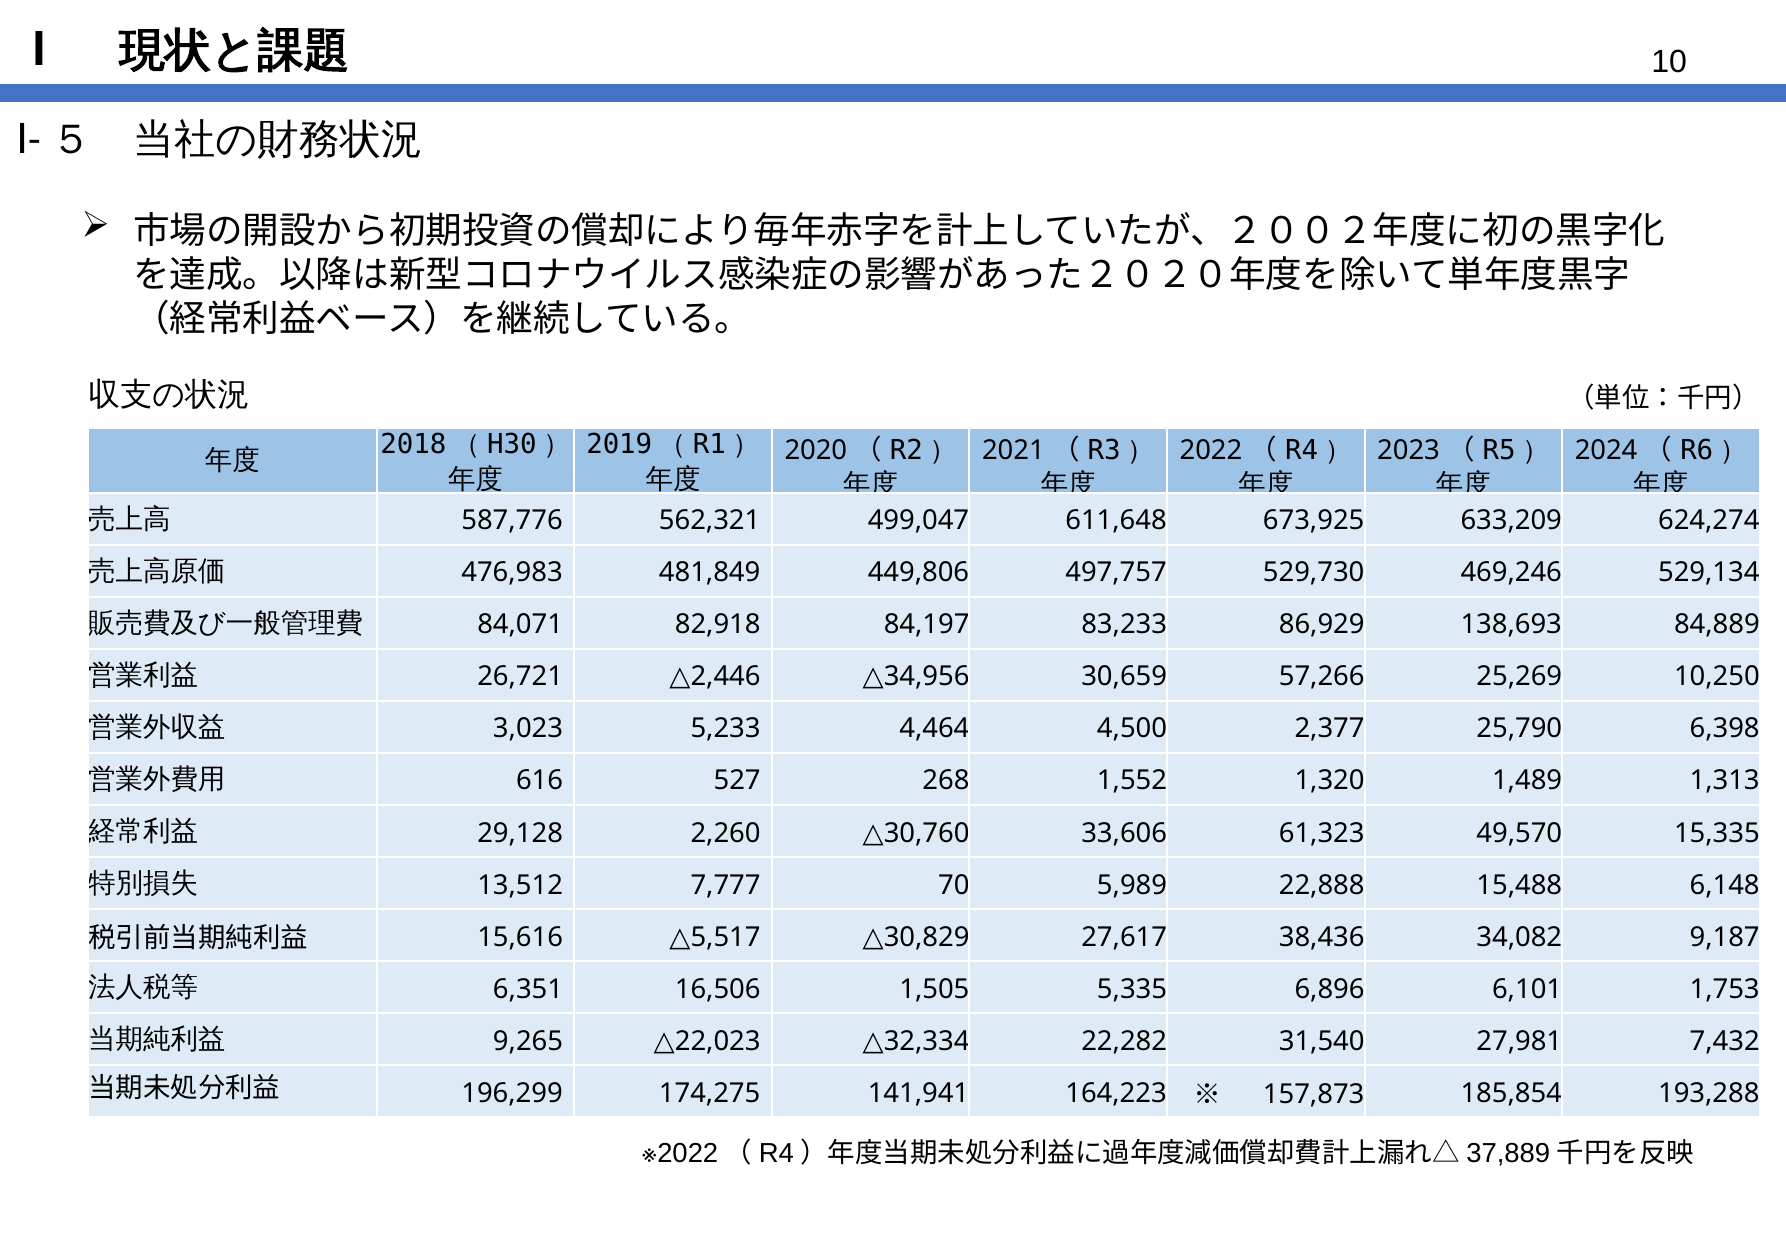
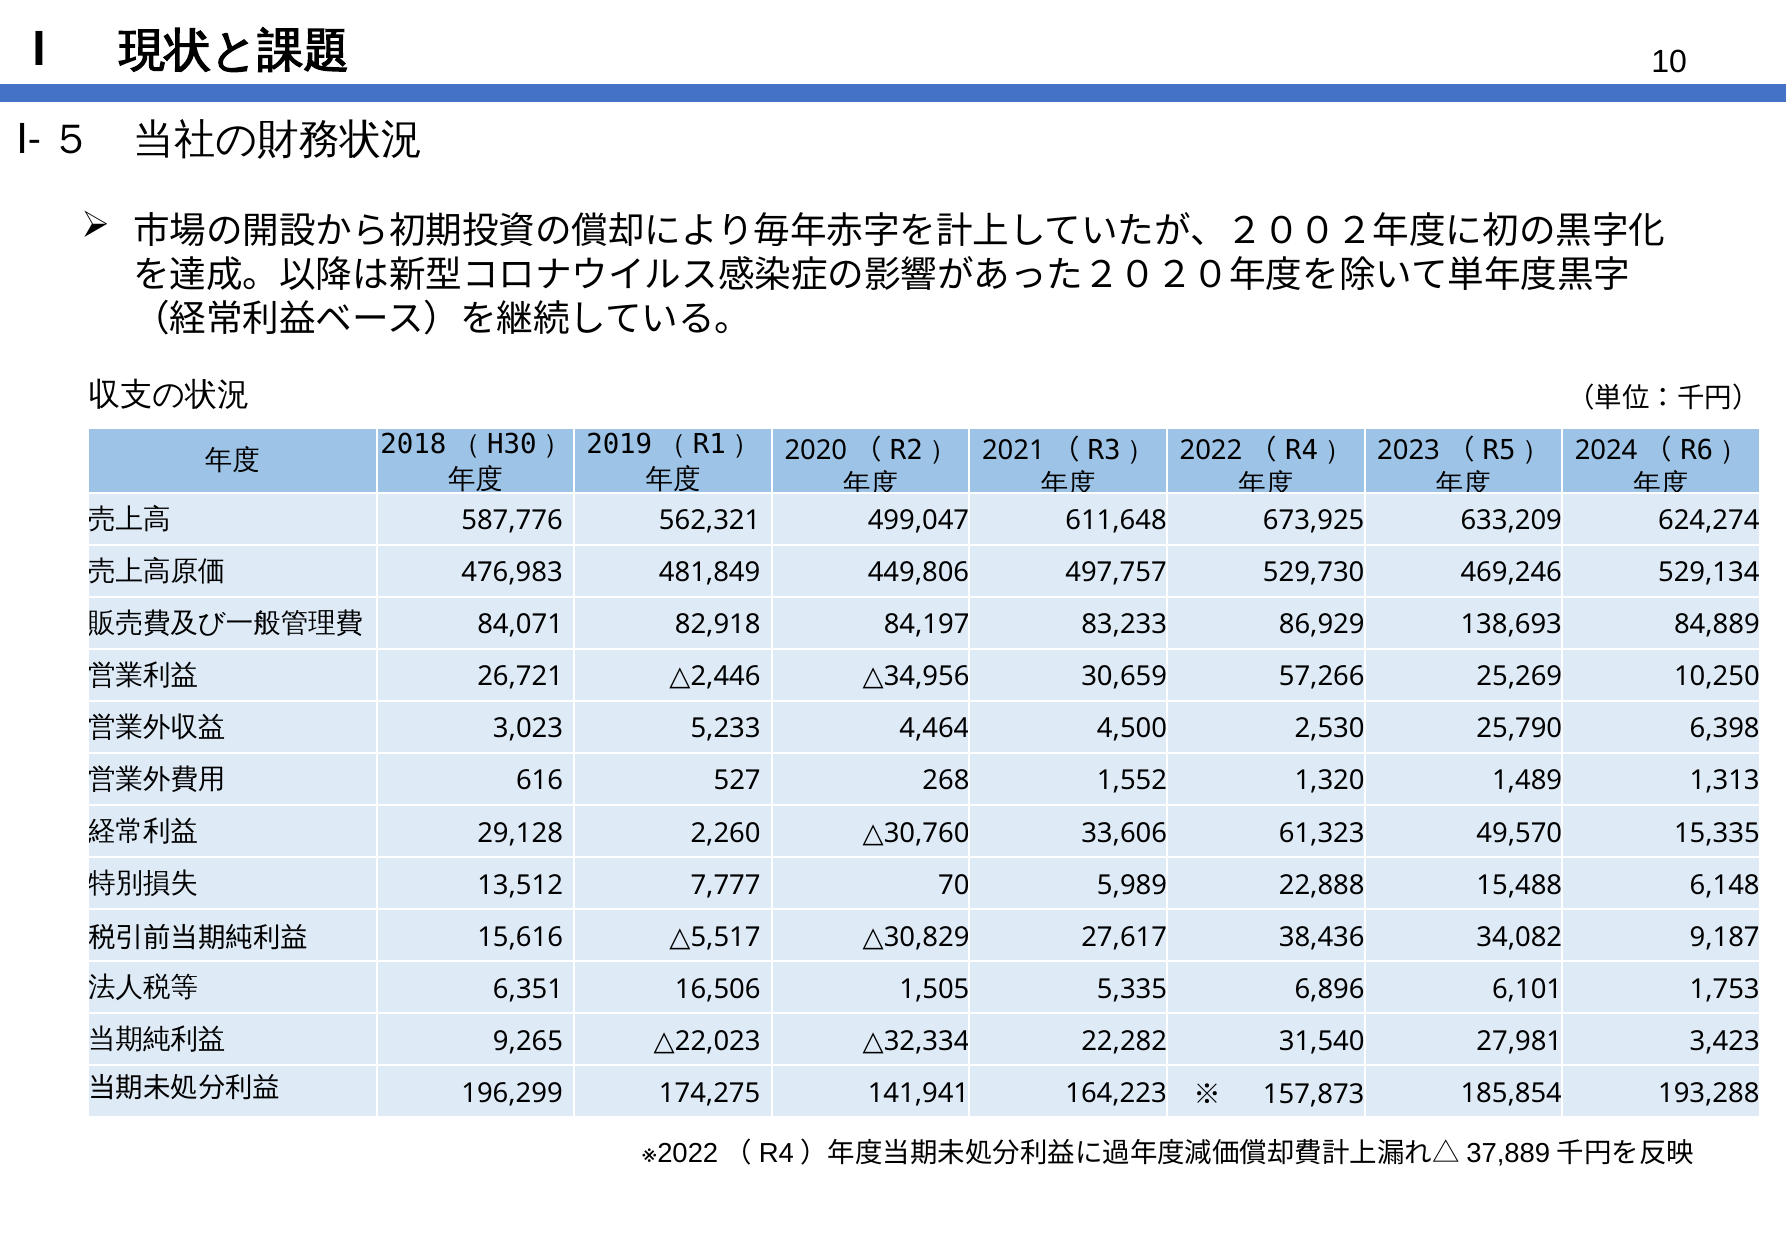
2,377: 2,377 -> 2,530
7,432: 7,432 -> 3,423
